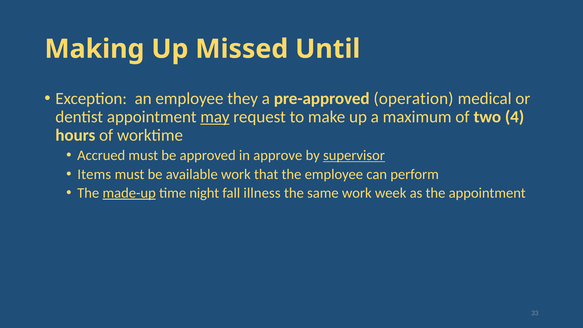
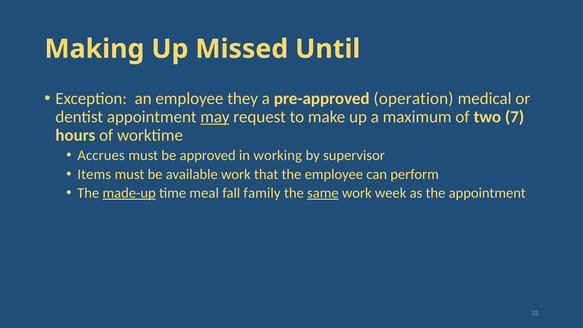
4: 4 -> 7
Accrued: Accrued -> Accrues
approve: approve -> working
supervisor underline: present -> none
night: night -> meal
illness: illness -> family
same underline: none -> present
